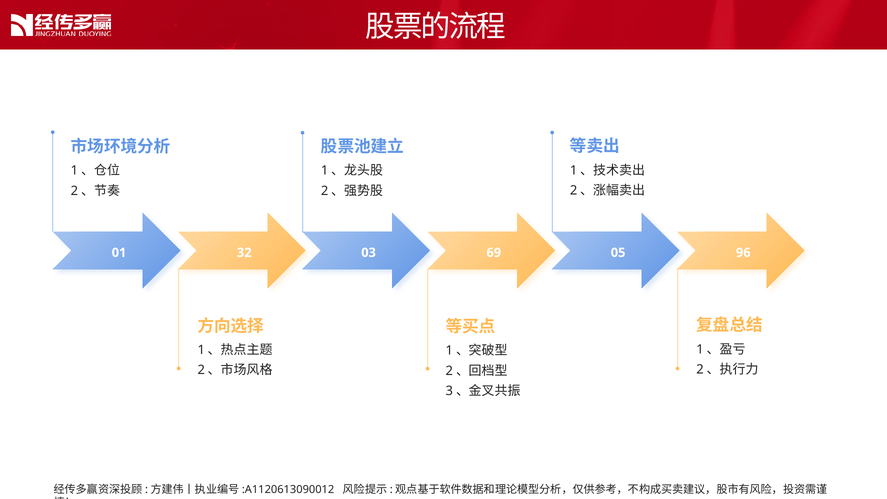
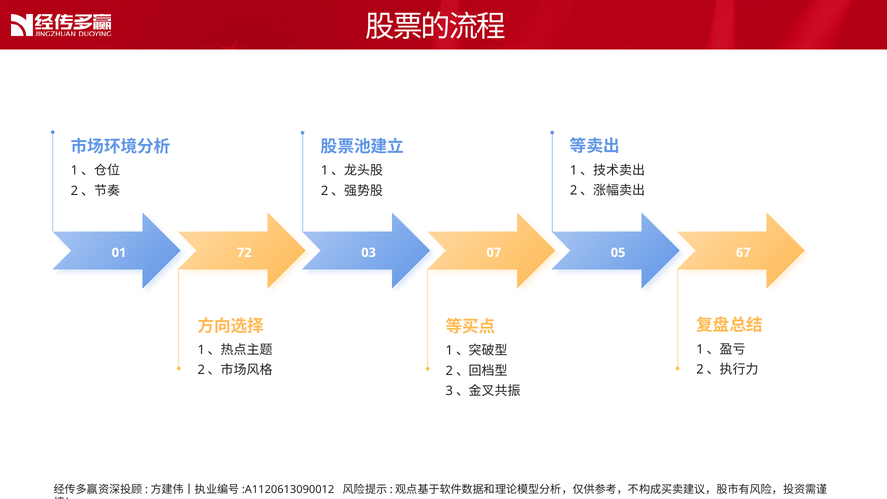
32: 32 -> 72
69: 69 -> 07
96: 96 -> 67
